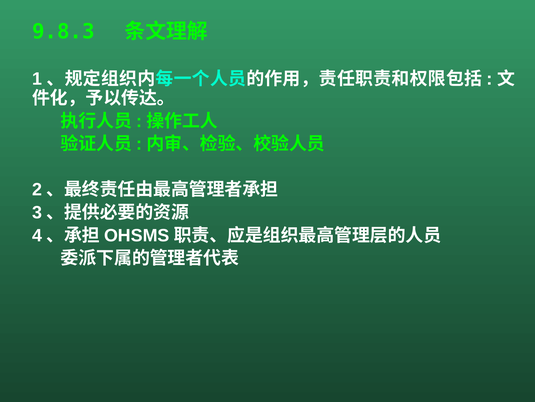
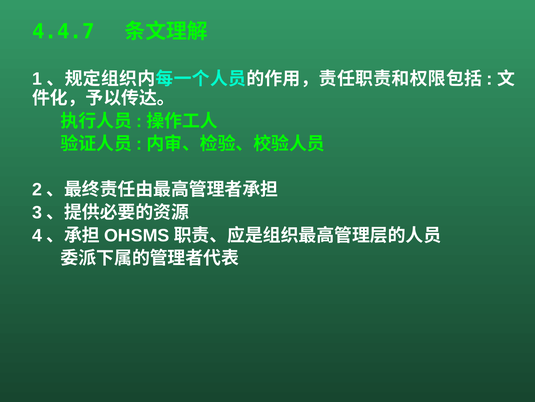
9.8.3: 9.8.3 -> 4.4.7
